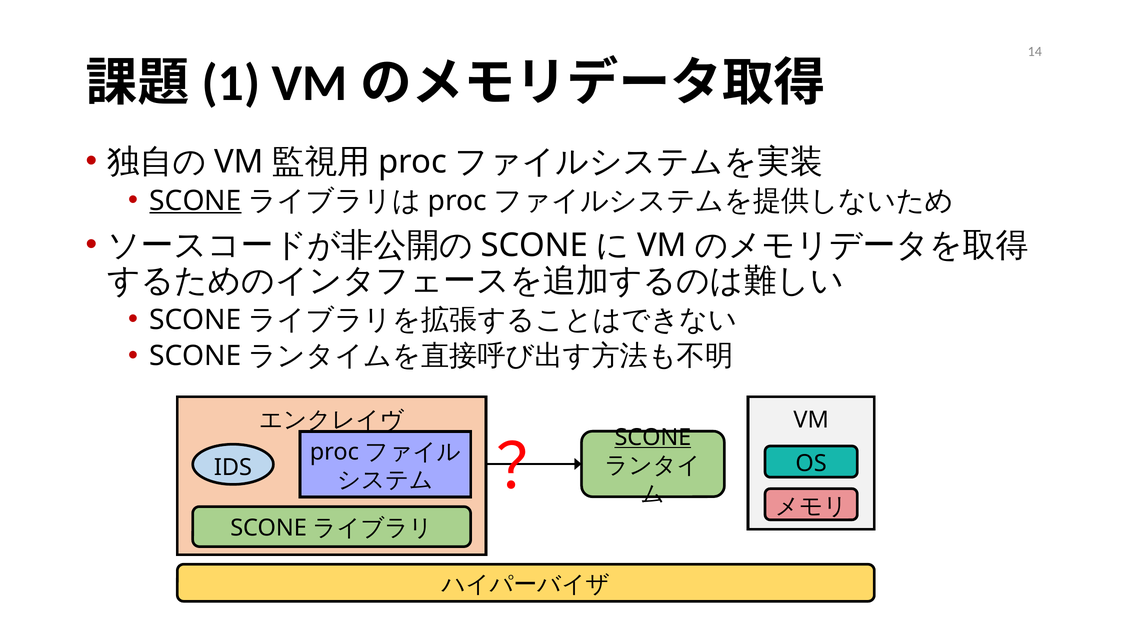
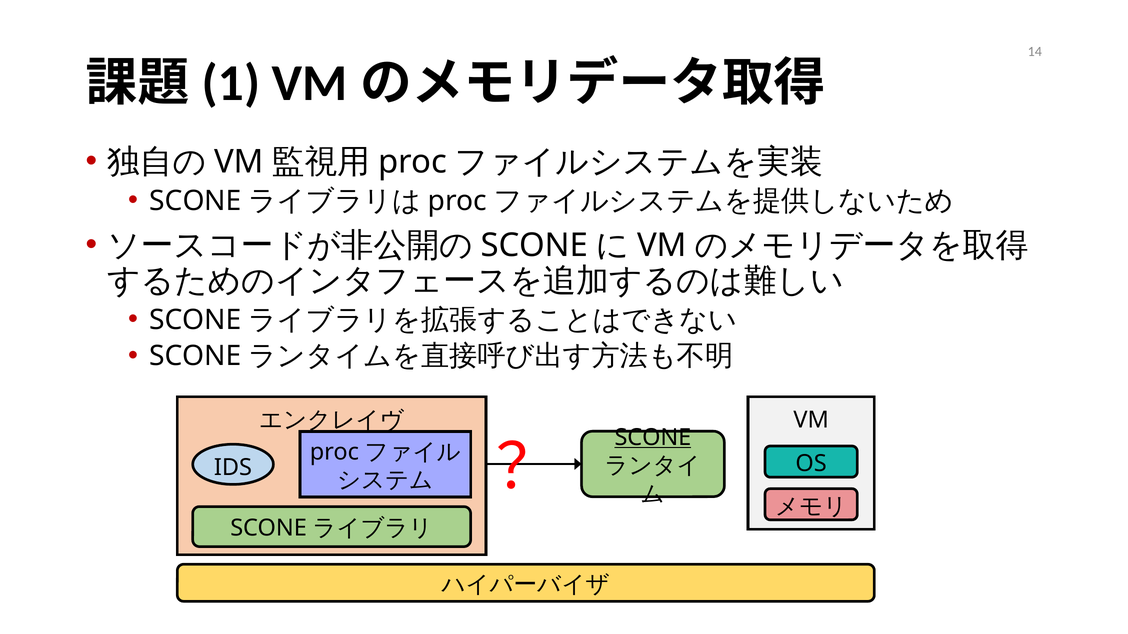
SCONE at (195, 201) underline: present -> none
